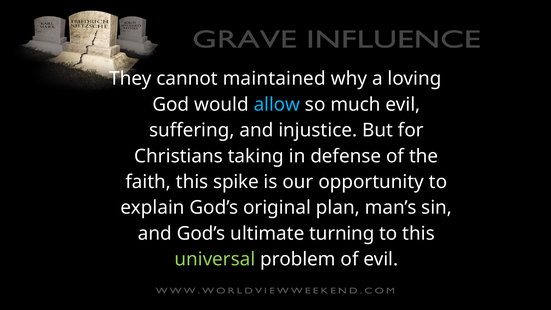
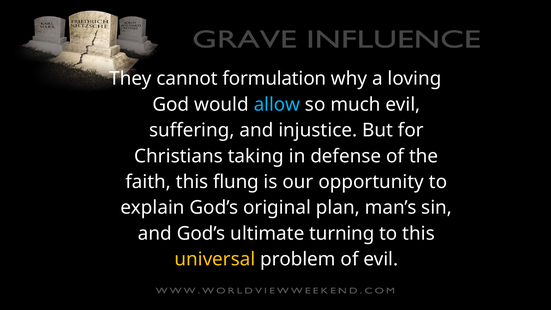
maintained: maintained -> formulation
spike: spike -> flung
universal colour: light green -> yellow
